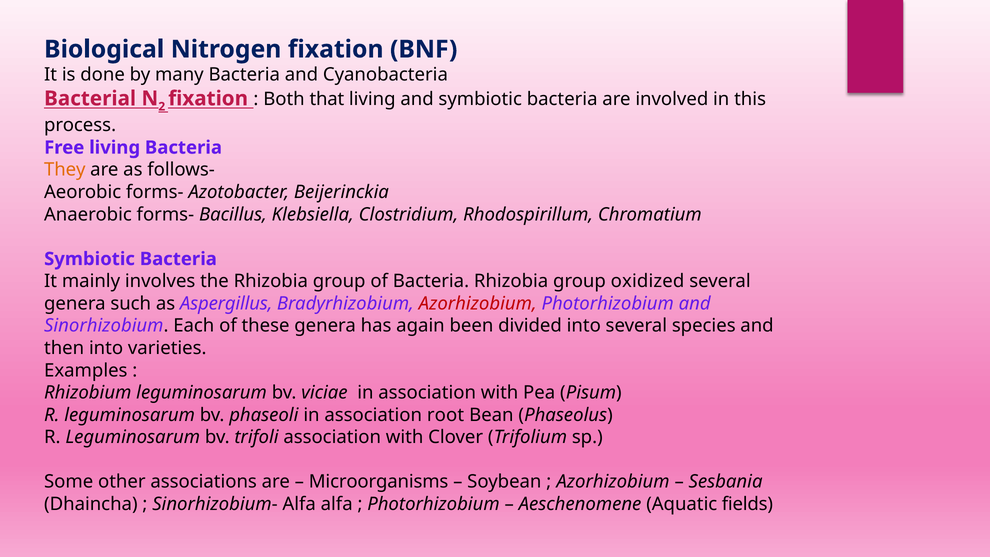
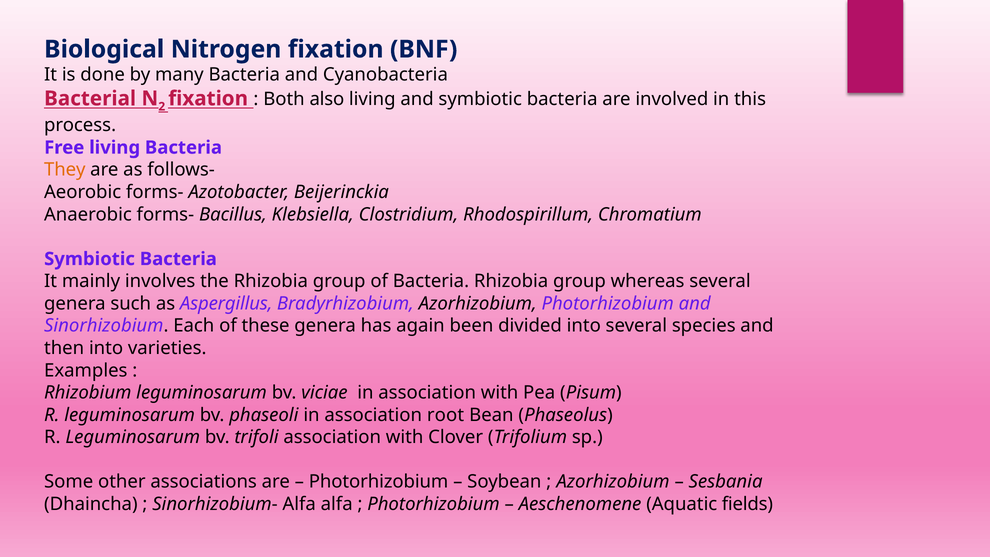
that: that -> also
oxidized: oxidized -> whereas
Azorhizobium at (478, 303) colour: red -> black
Microorganisms at (379, 482): Microorganisms -> Photorhizobium
